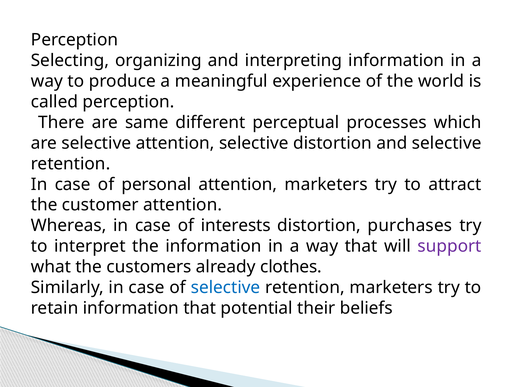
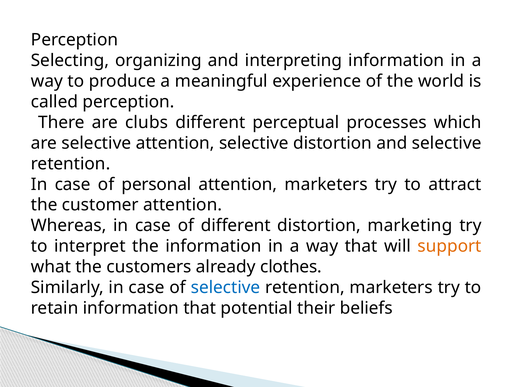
same: same -> clubs
of interests: interests -> different
purchases: purchases -> marketing
support colour: purple -> orange
